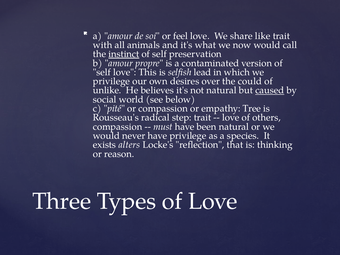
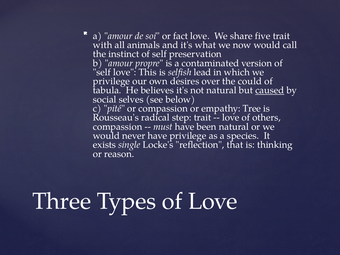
feel: feel -> fact
like: like -> five
instinct underline: present -> none
unlike: unlike -> tabula
world: world -> selves
alters: alters -> single
